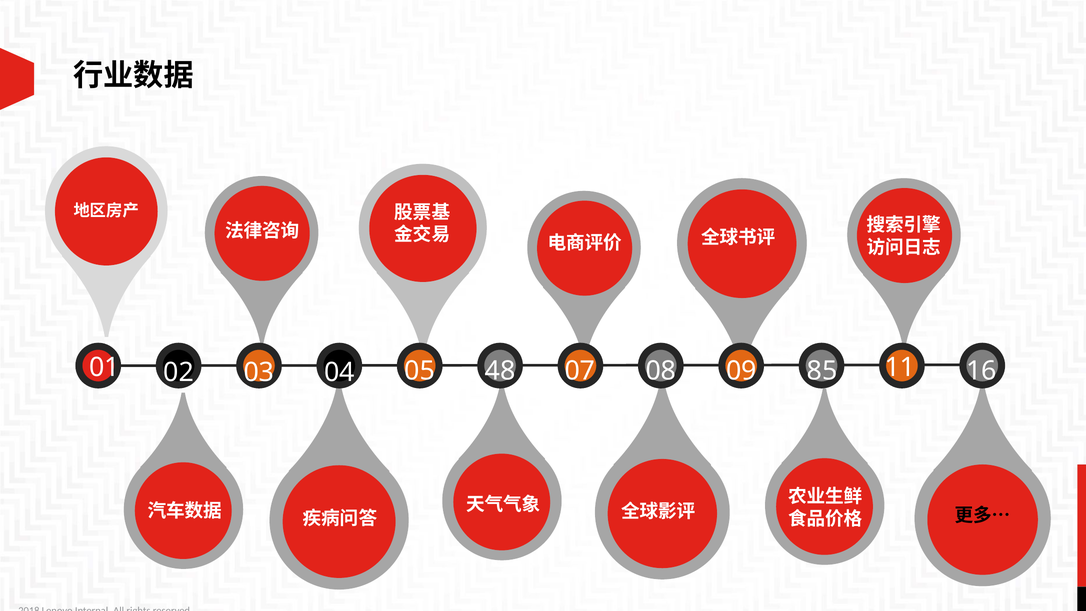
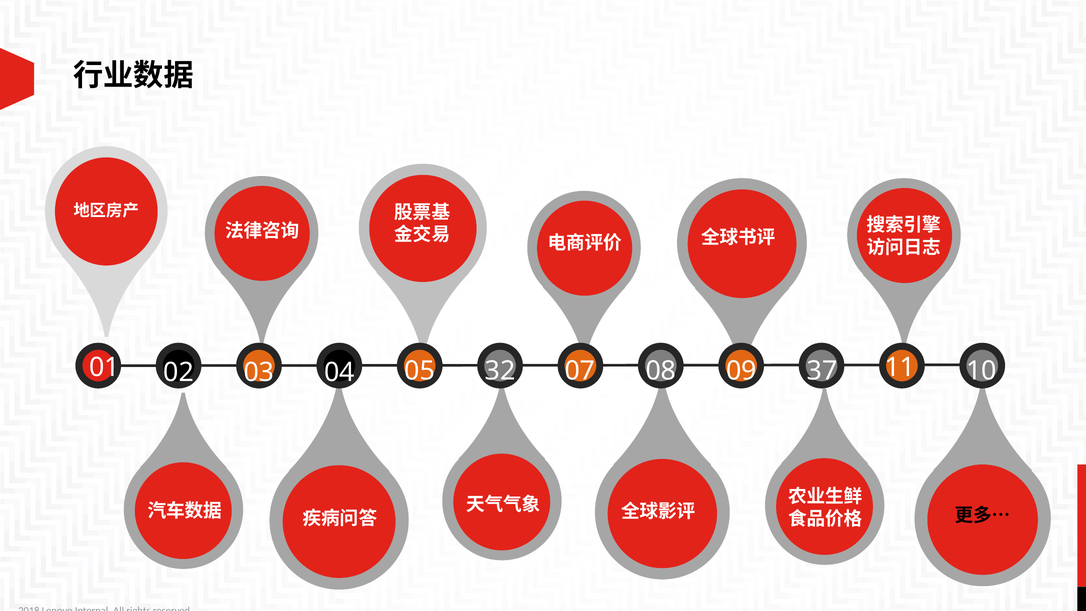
02 48: 48 -> 32
85: 85 -> 37
16: 16 -> 10
